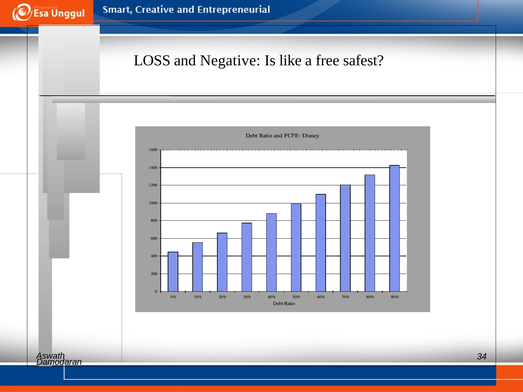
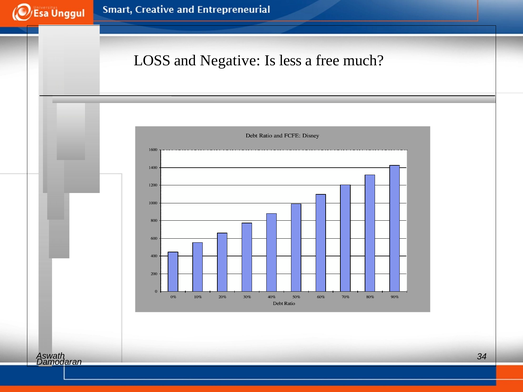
like: like -> less
safest: safest -> much
